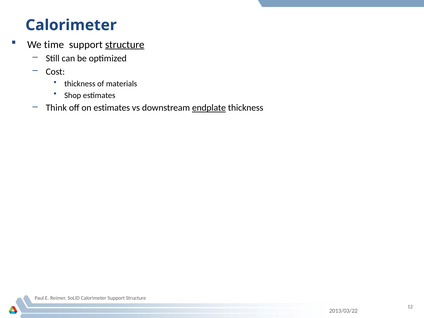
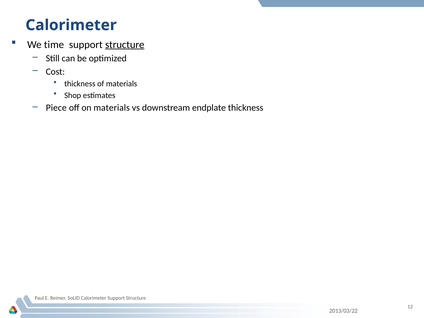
Think: Think -> Piece
on estimates: estimates -> materials
endplate underline: present -> none
